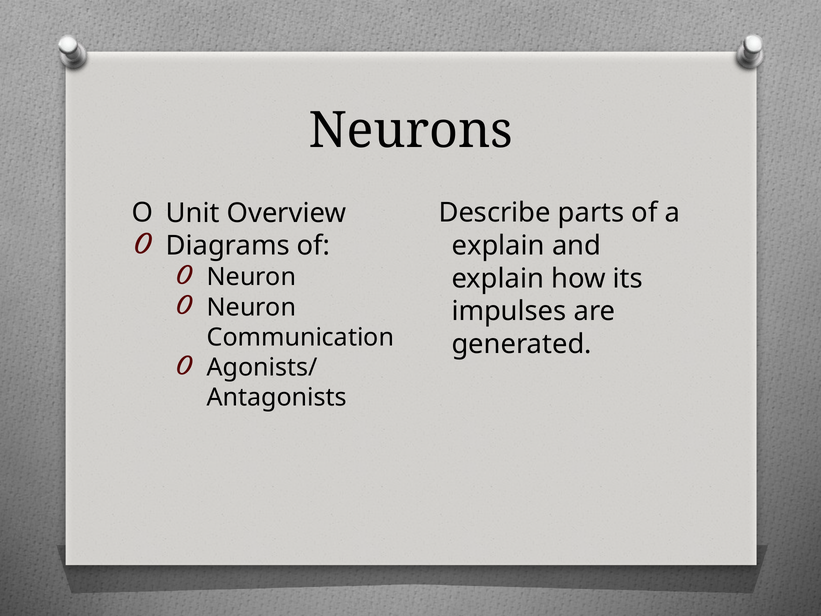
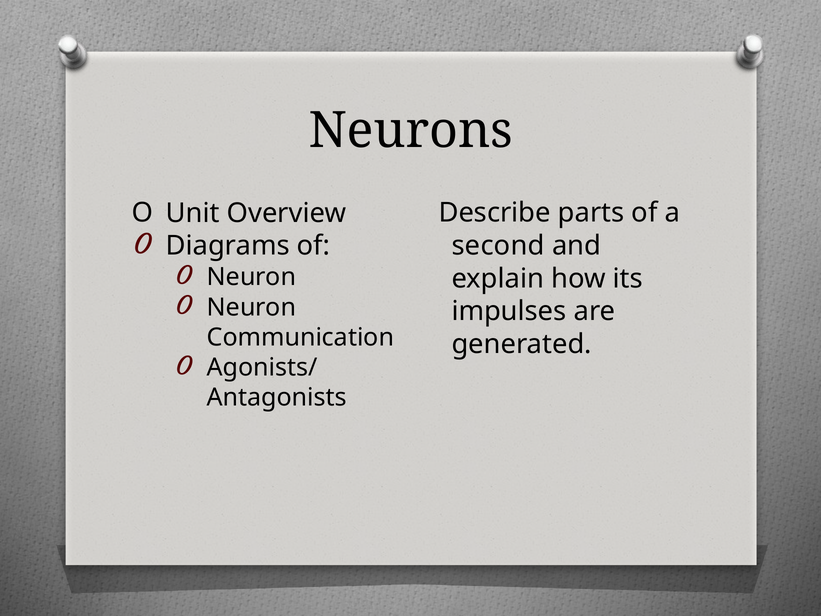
explain at (498, 246): explain -> second
